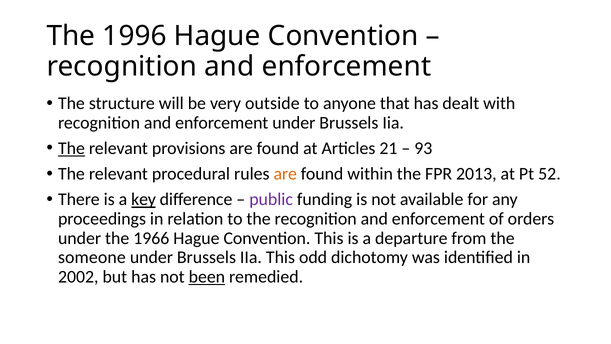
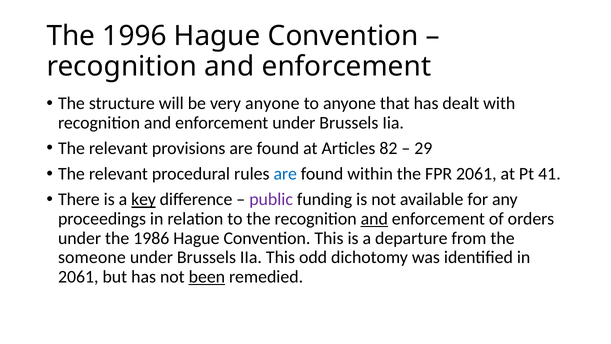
very outside: outside -> anyone
The at (71, 148) underline: present -> none
21: 21 -> 82
93: 93 -> 29
are at (285, 174) colour: orange -> blue
FPR 2013: 2013 -> 2061
52: 52 -> 41
and at (374, 219) underline: none -> present
1966: 1966 -> 1986
2002 at (78, 276): 2002 -> 2061
